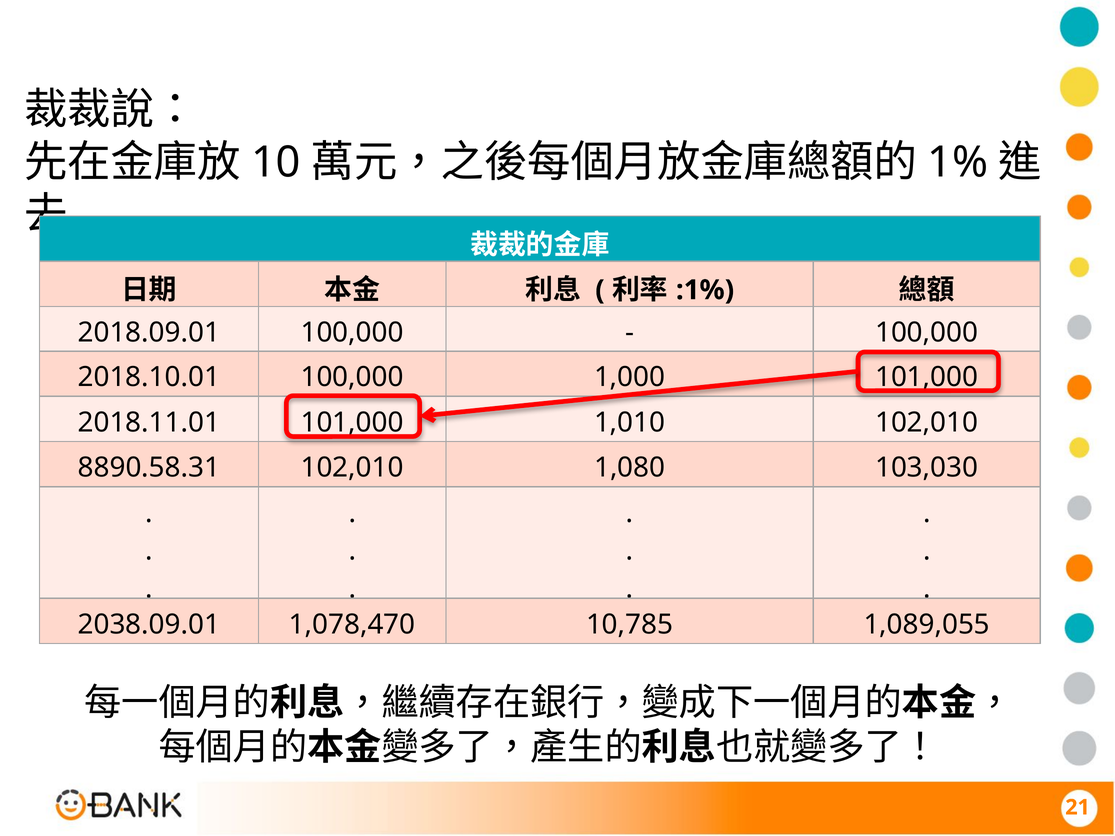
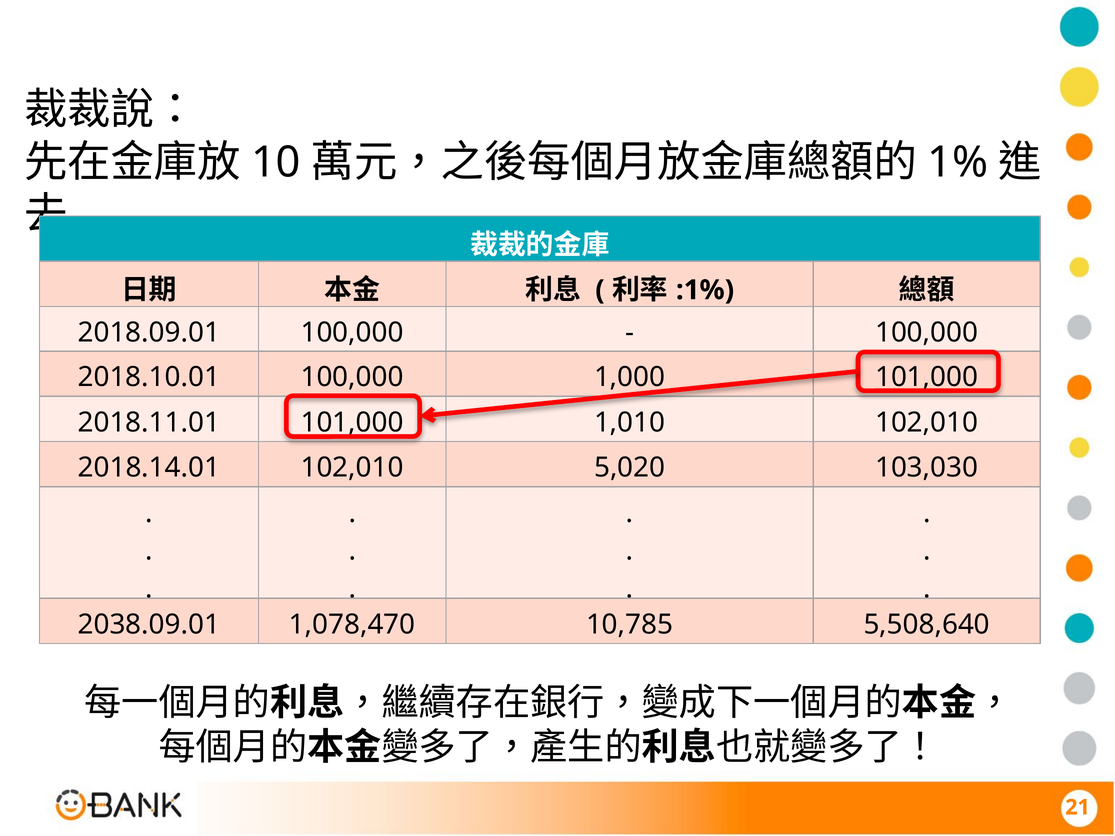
8890.58.31: 8890.58.31 -> 2018.14.01
1,080: 1,080 -> 5,020
1,089,055: 1,089,055 -> 5,508,640
